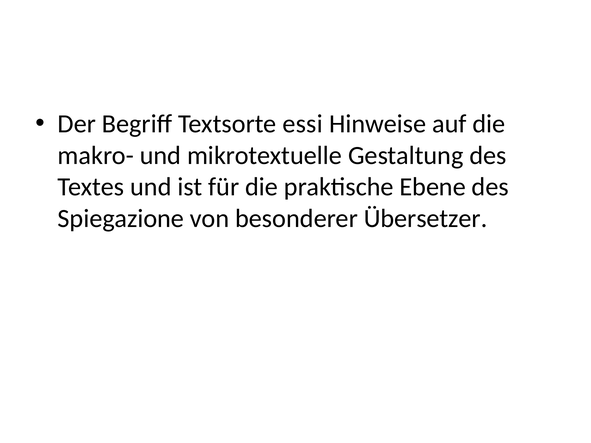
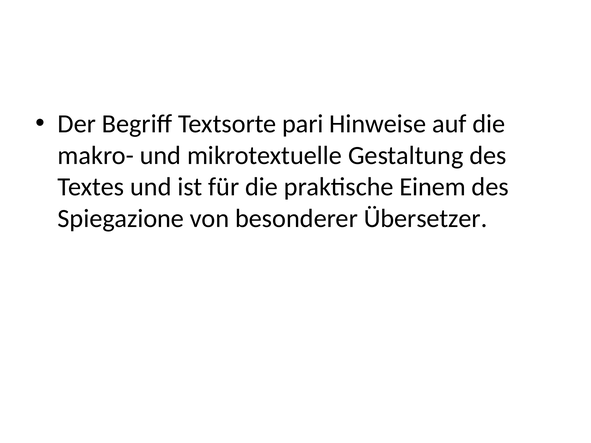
essi: essi -> pari
Ebene: Ebene -> Einem
